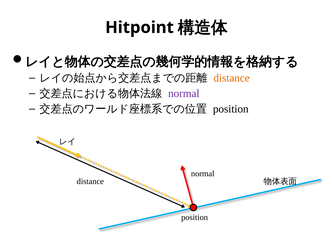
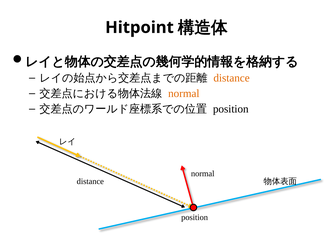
normal at (184, 94) colour: purple -> orange
